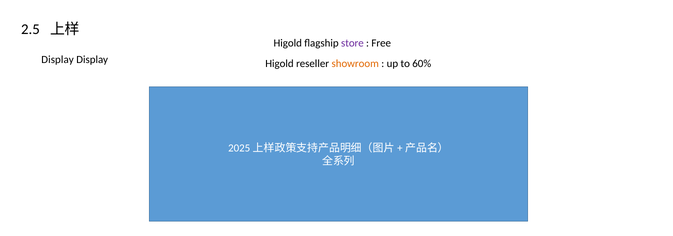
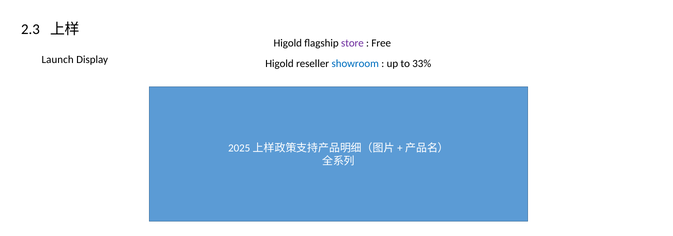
2.5: 2.5 -> 2.3
Display at (58, 60): Display -> Launch
showroom colour: orange -> blue
60%: 60% -> 33%
